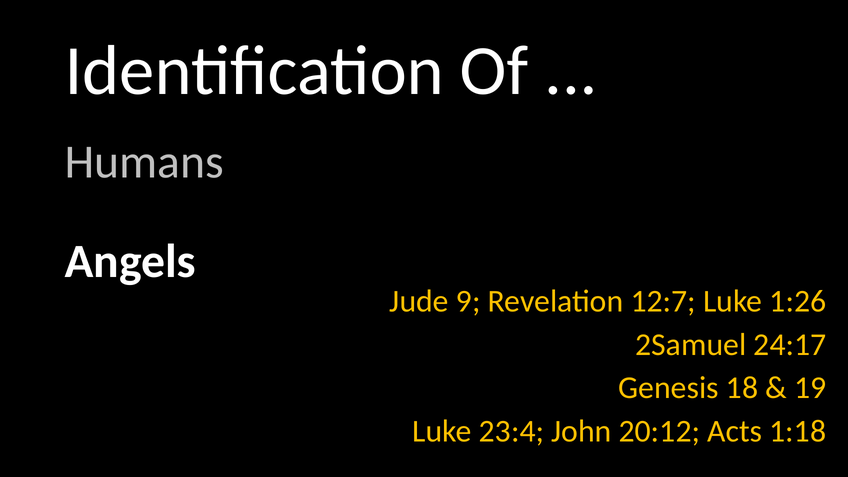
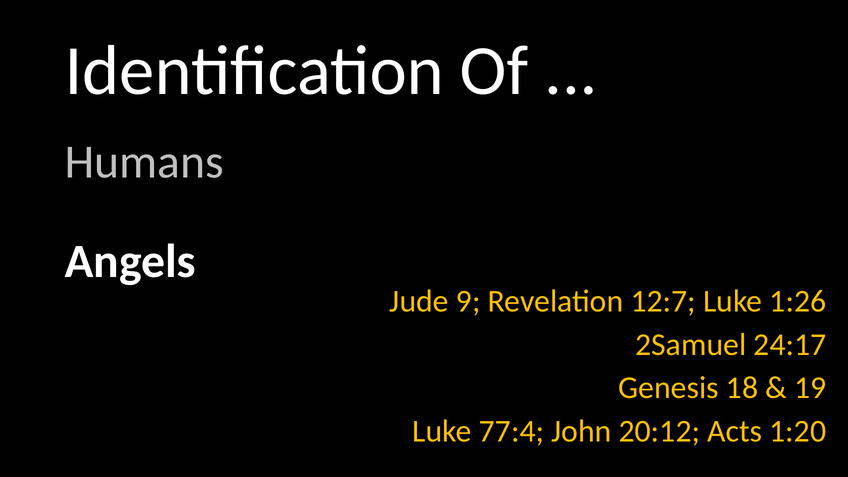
23:4: 23:4 -> 77:4
1:18: 1:18 -> 1:20
